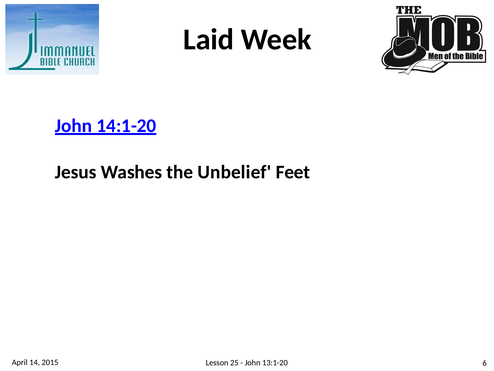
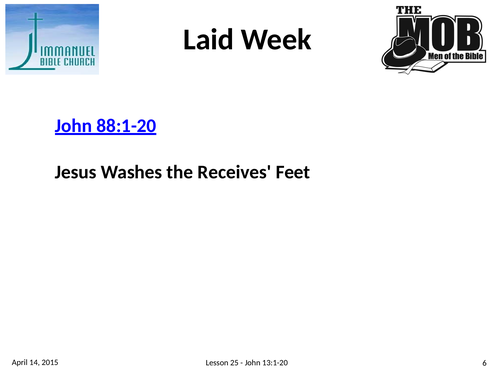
14:1-20: 14:1-20 -> 88:1-20
Unbelief: Unbelief -> Receives
